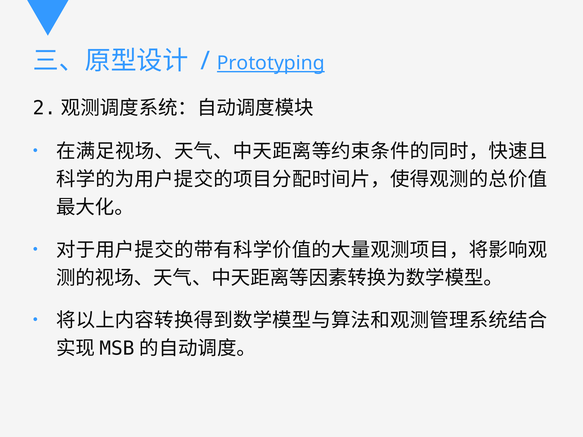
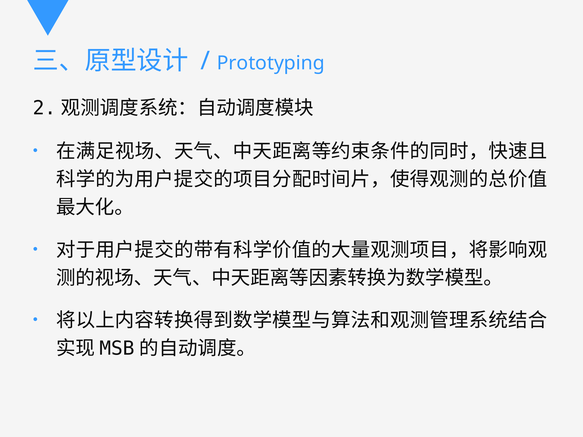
Prototyping underline: present -> none
